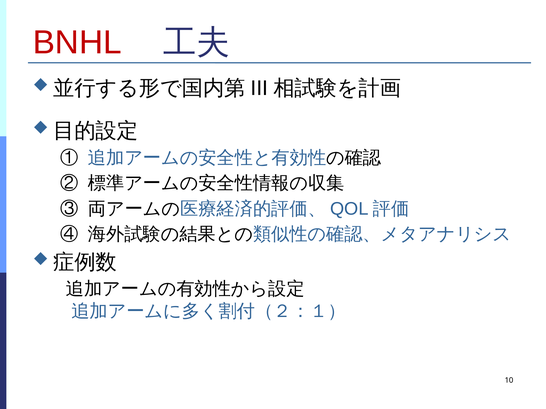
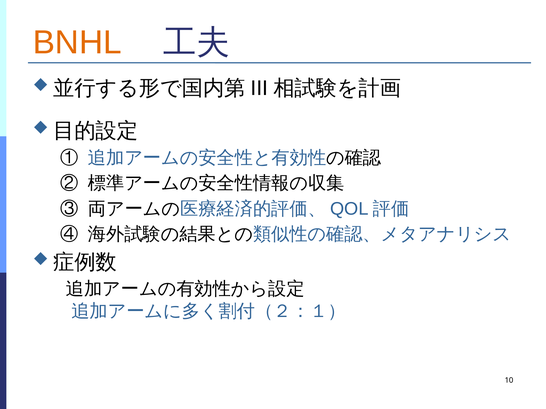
BNHL colour: red -> orange
